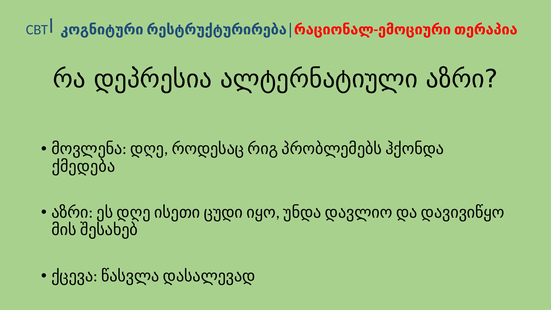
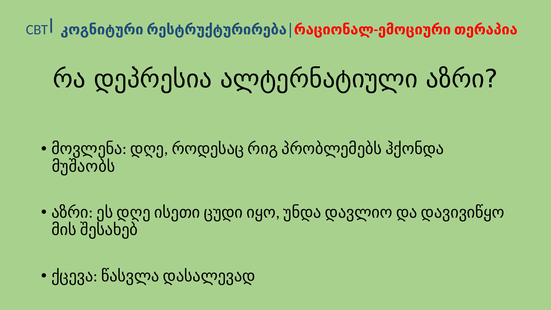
ქმედება: ქმედება -> მუშაობს
